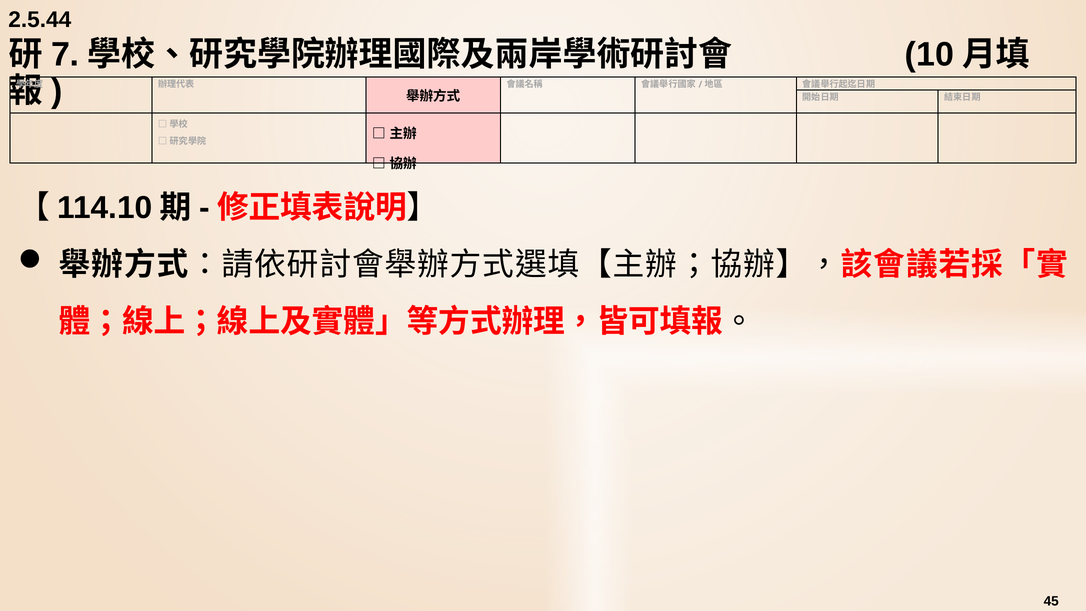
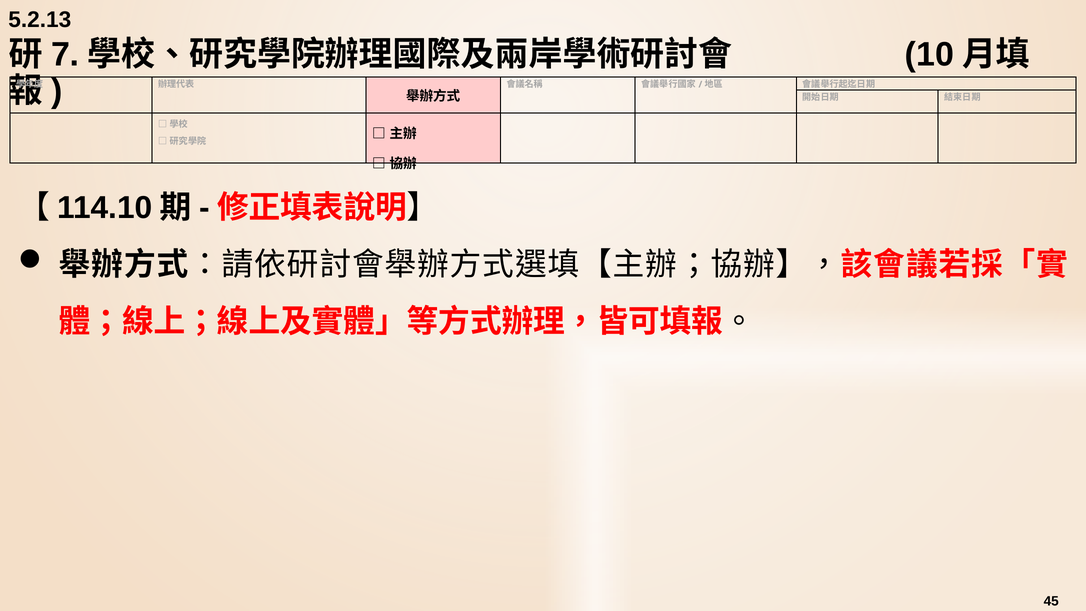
2.5.44: 2.5.44 -> 5.2.13
